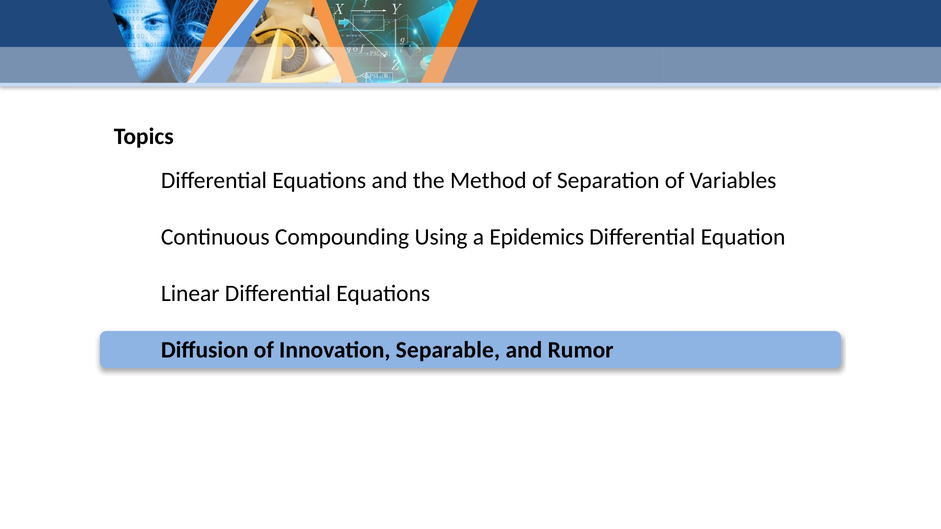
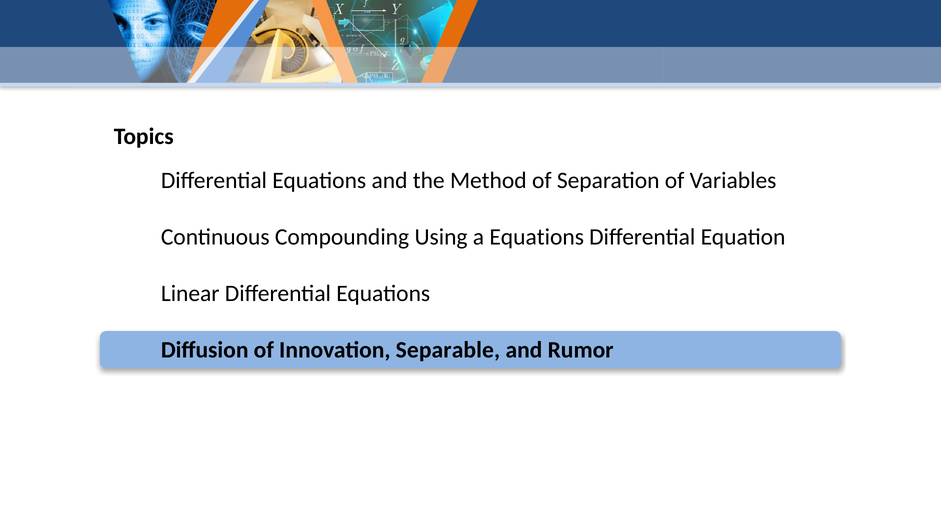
a Epidemics: Epidemics -> Equations
